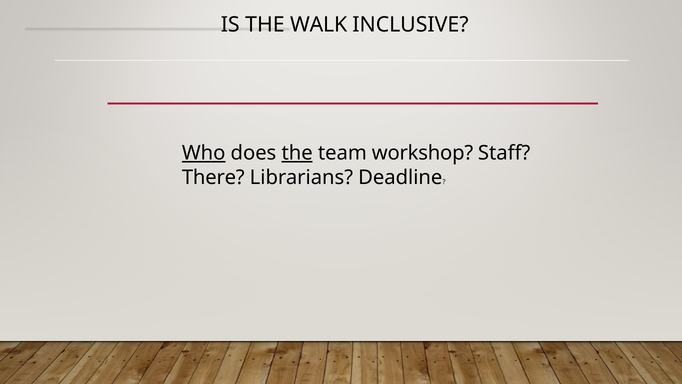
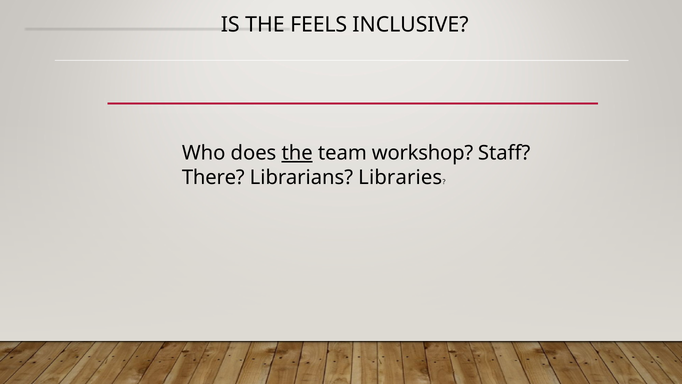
WALK: WALK -> FEELS
Who underline: present -> none
Deadline: Deadline -> Libraries
